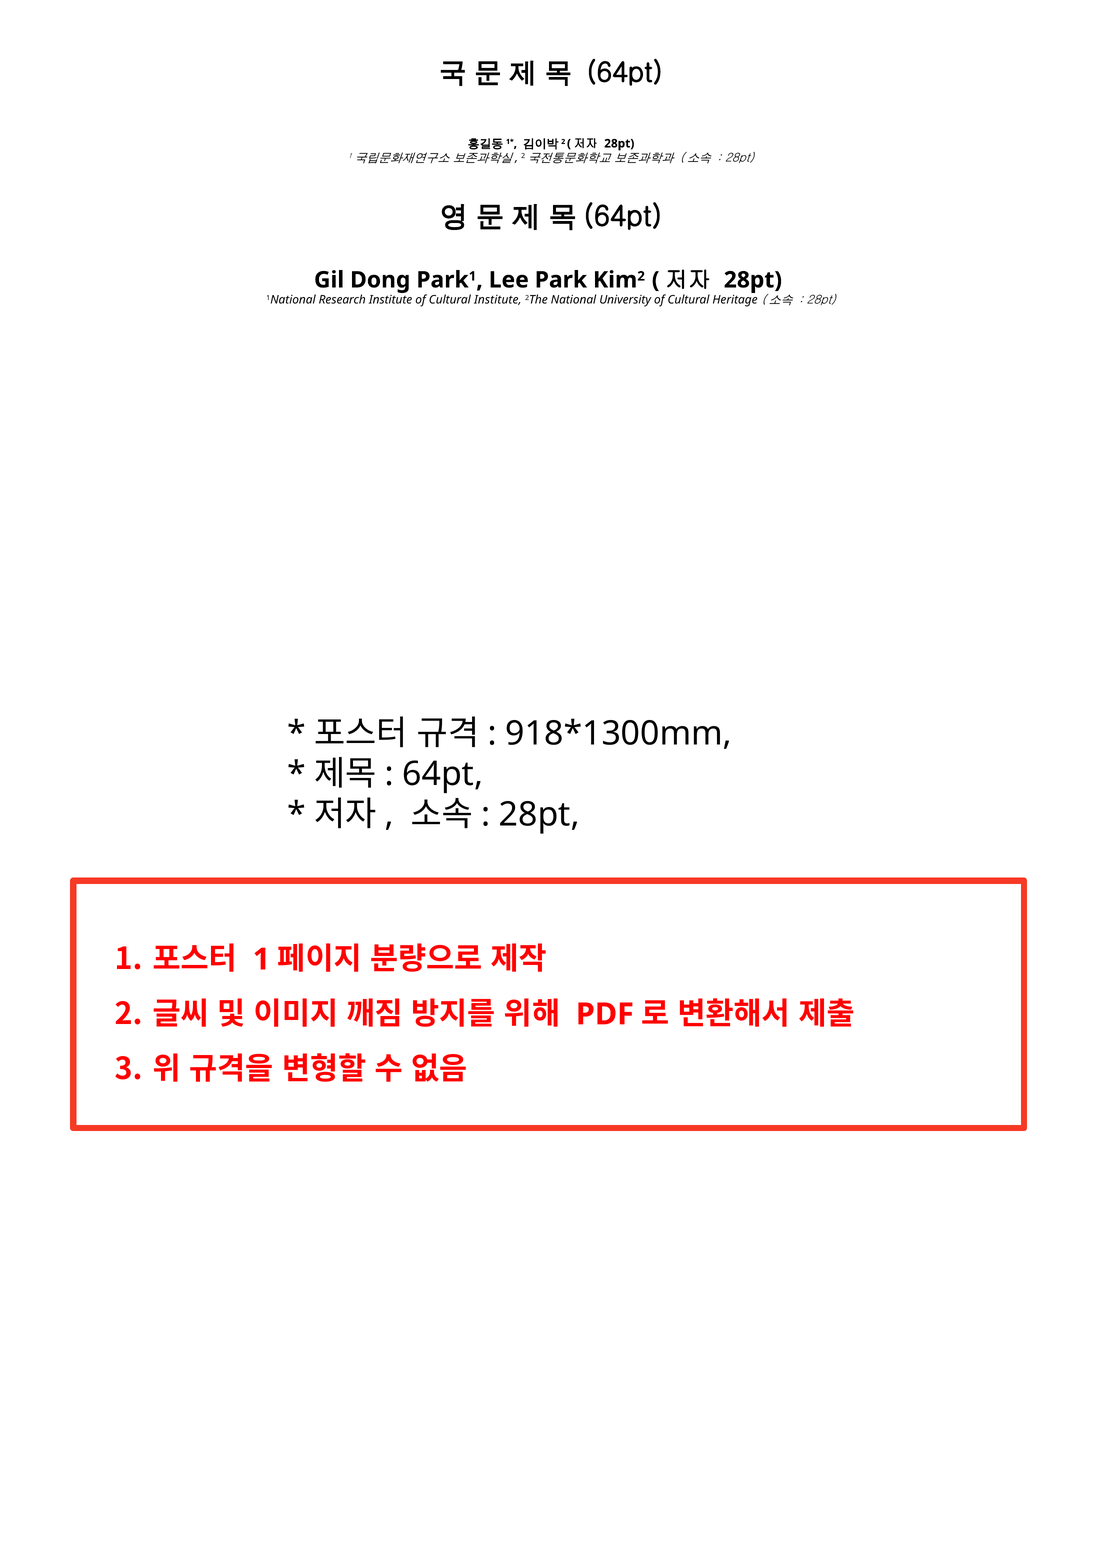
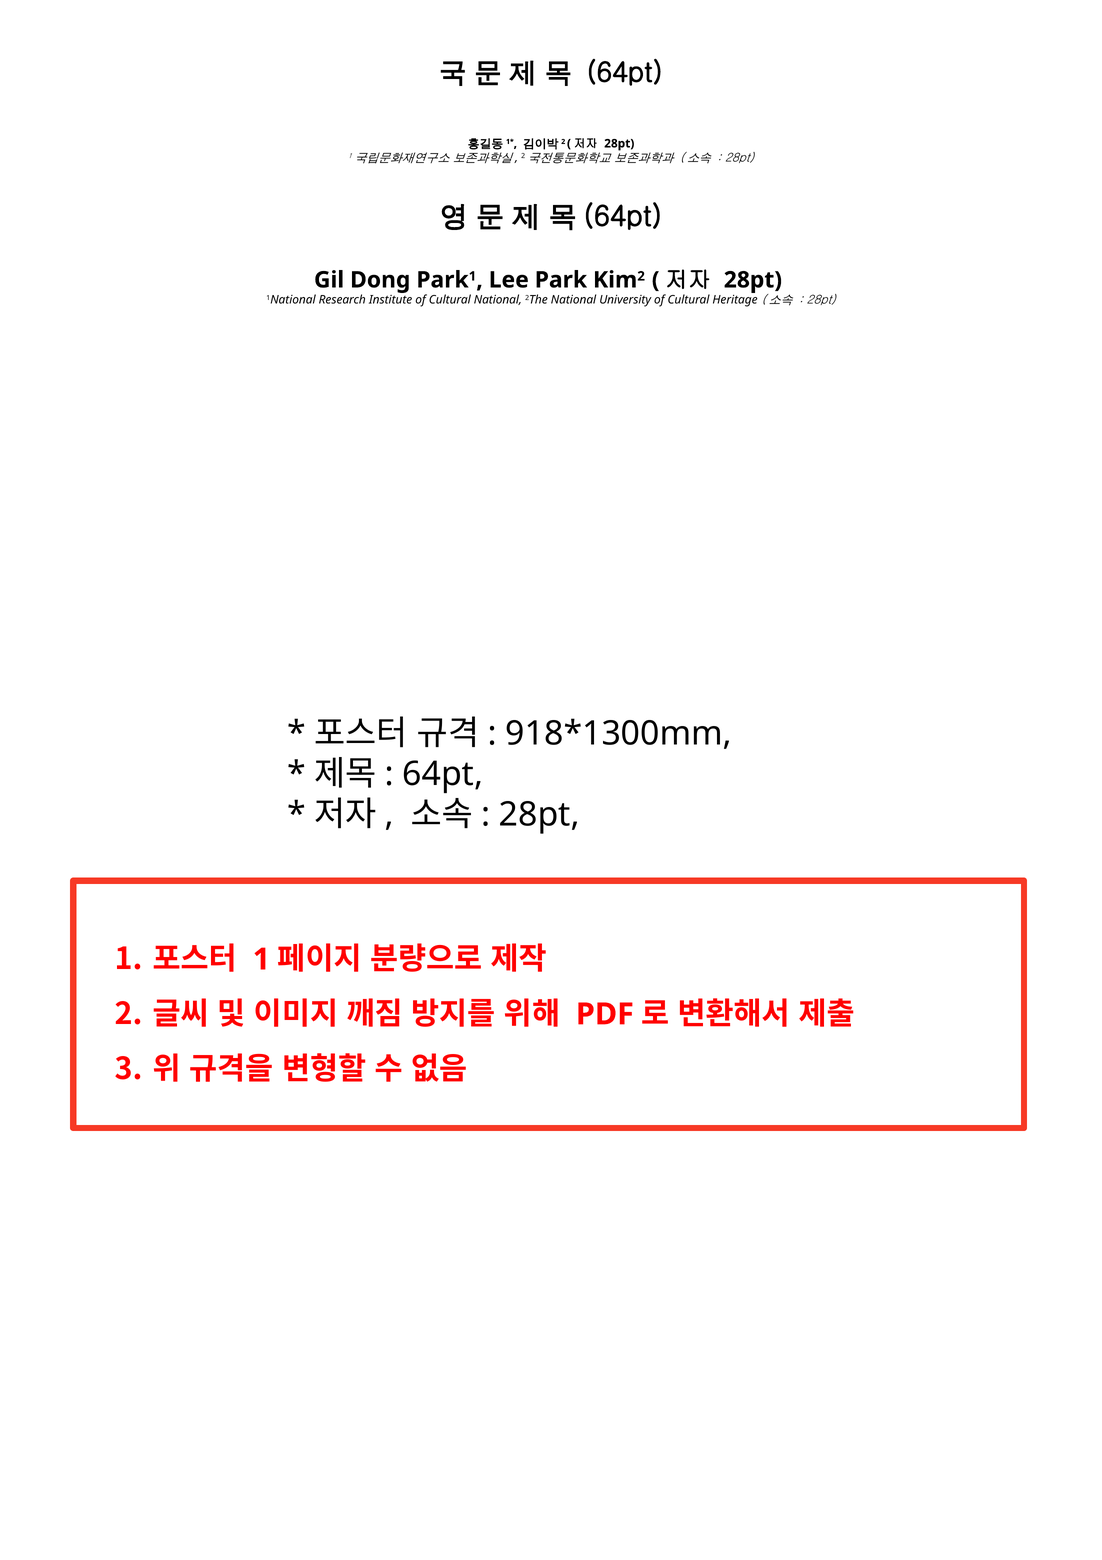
Cultural Institute: Institute -> National
